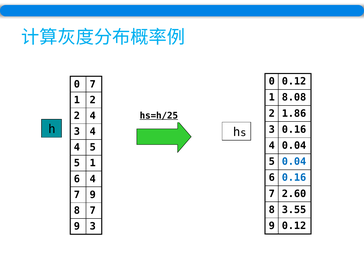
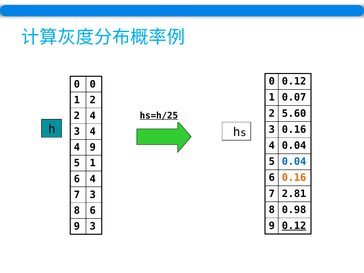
0 7: 7 -> 0
8.08: 8.08 -> 0.07
1.86: 1.86 -> 5.60
4 5: 5 -> 9
0.16 at (294, 178) colour: blue -> orange
2.60: 2.60 -> 2.81
9 at (93, 195): 9 -> 3
3.55: 3.55 -> 0.98
8 7: 7 -> 6
0.12 at (294, 226) underline: none -> present
